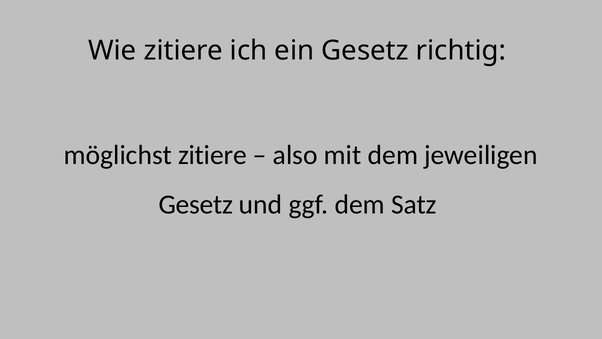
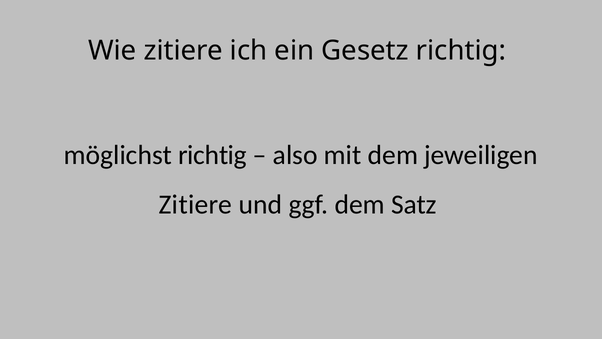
möglichst zitiere: zitiere -> richtig
Gesetz at (196, 204): Gesetz -> Zitiere
